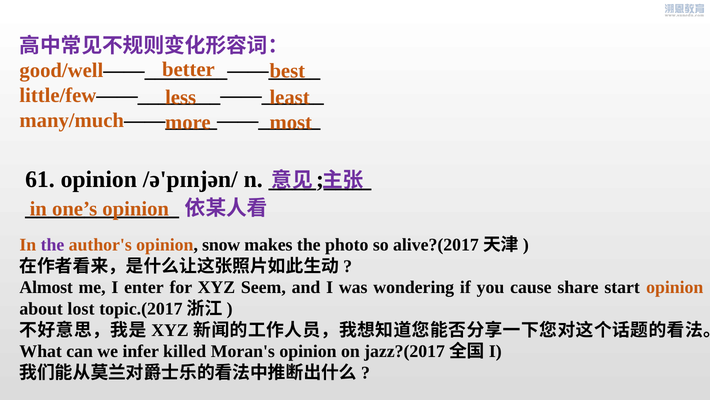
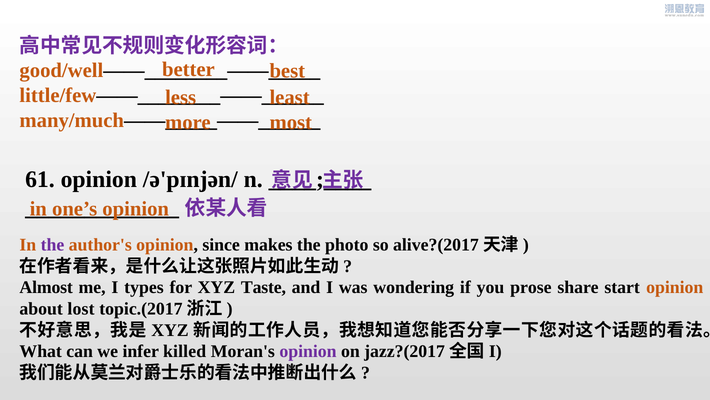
snow: snow -> since
enter: enter -> types
Seem: Seem -> Taste
cause: cause -> prose
opinion at (308, 351) colour: black -> purple
